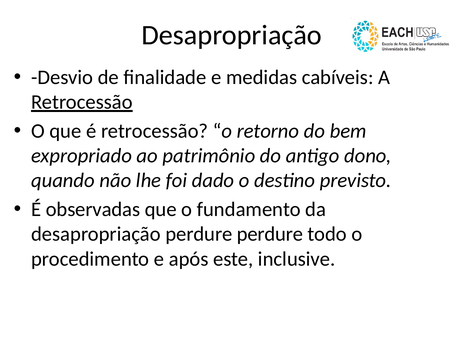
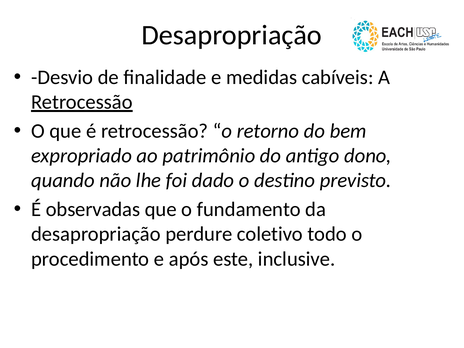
perdure perdure: perdure -> coletivo
